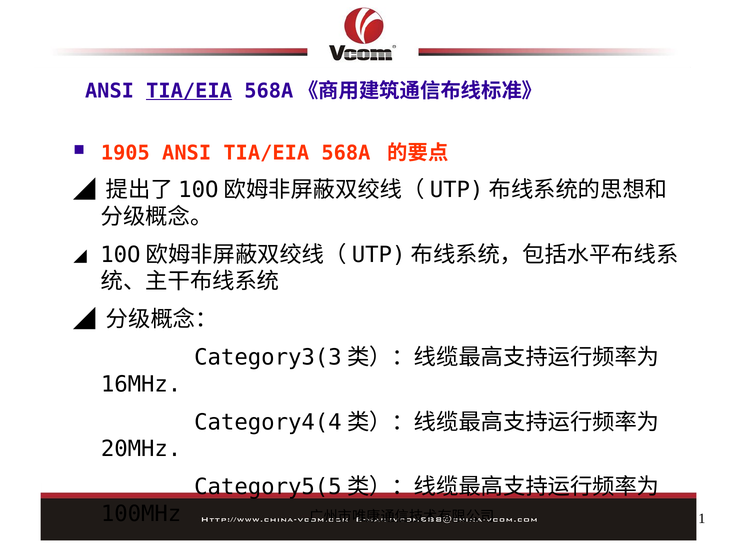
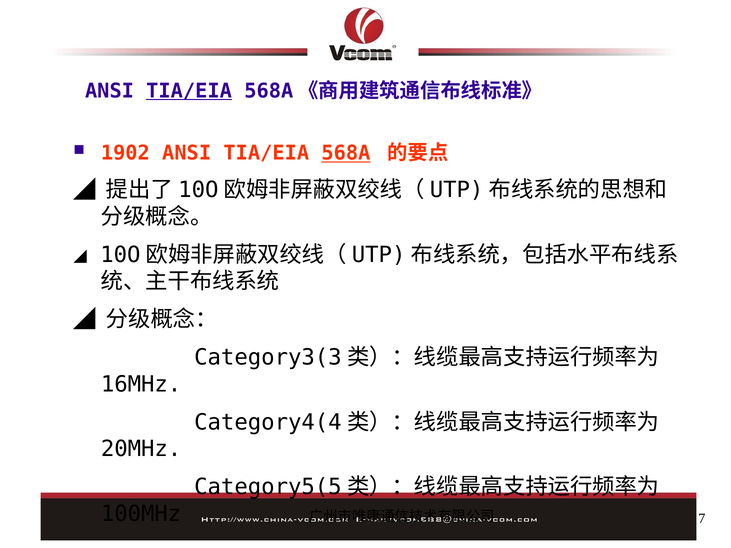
1905: 1905 -> 1902
568A underline: none -> present
1: 1 -> 7
